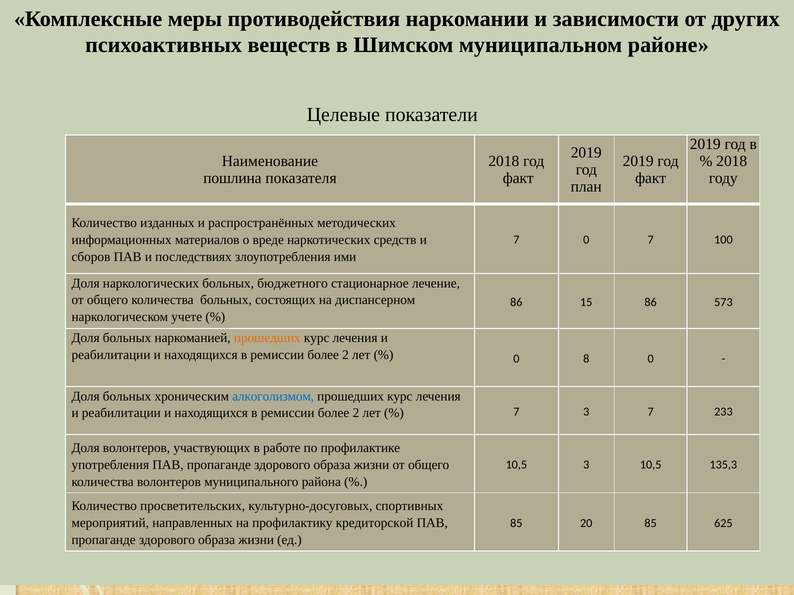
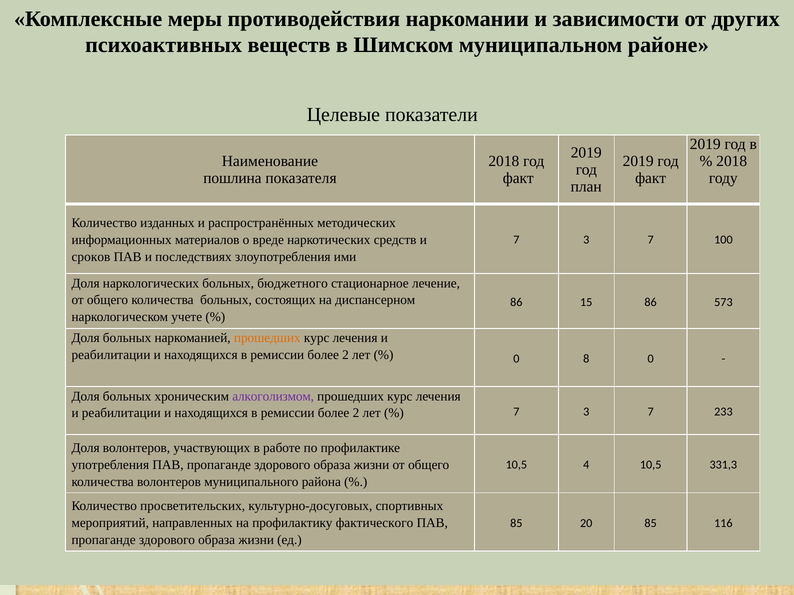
0 at (586, 240): 0 -> 3
сборов: сборов -> сроков
алкоголизмом colour: blue -> purple
10,5 3: 3 -> 4
135,3: 135,3 -> 331,3
кредиторской: кредиторской -> фактического
625: 625 -> 116
